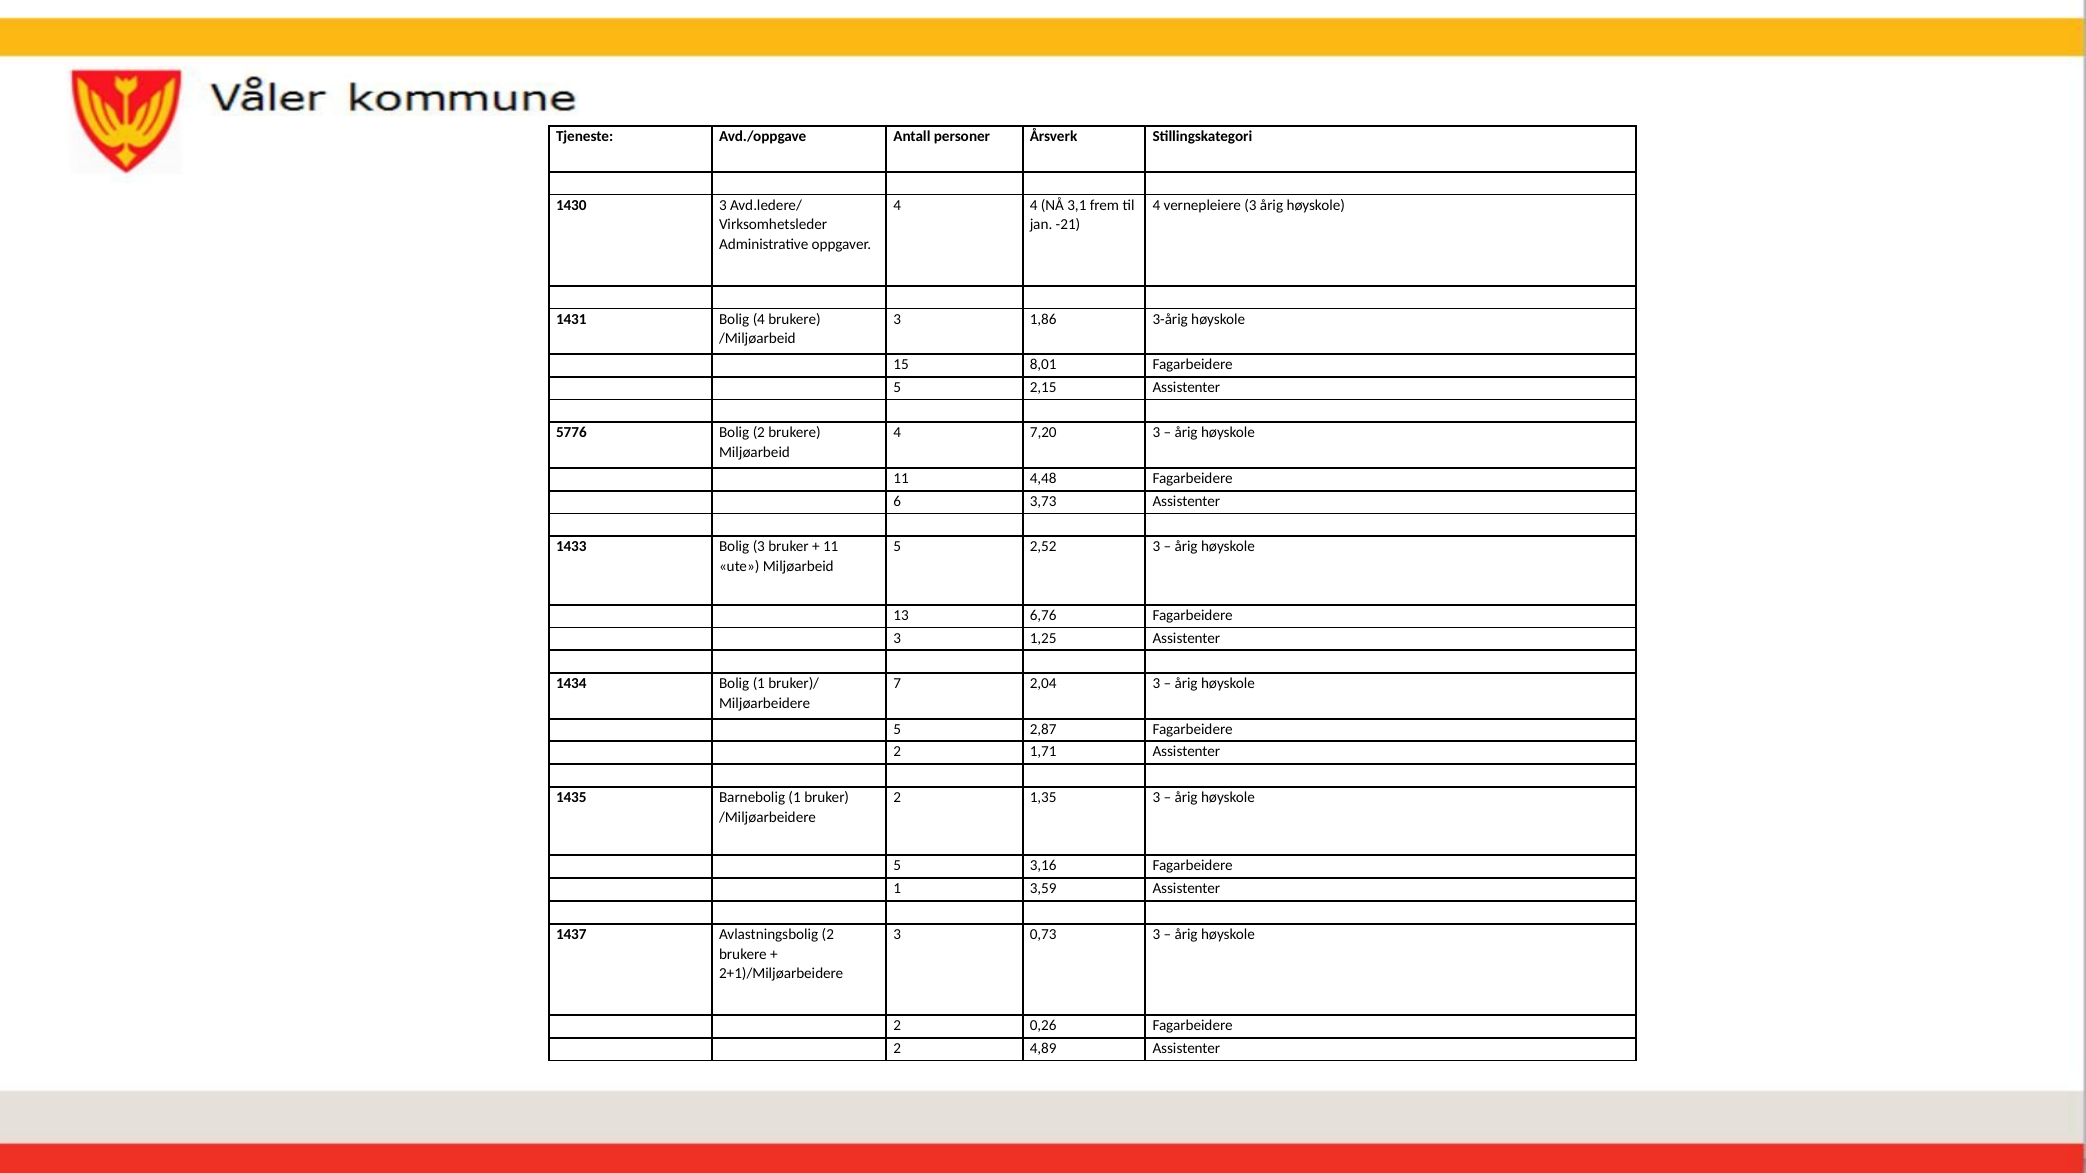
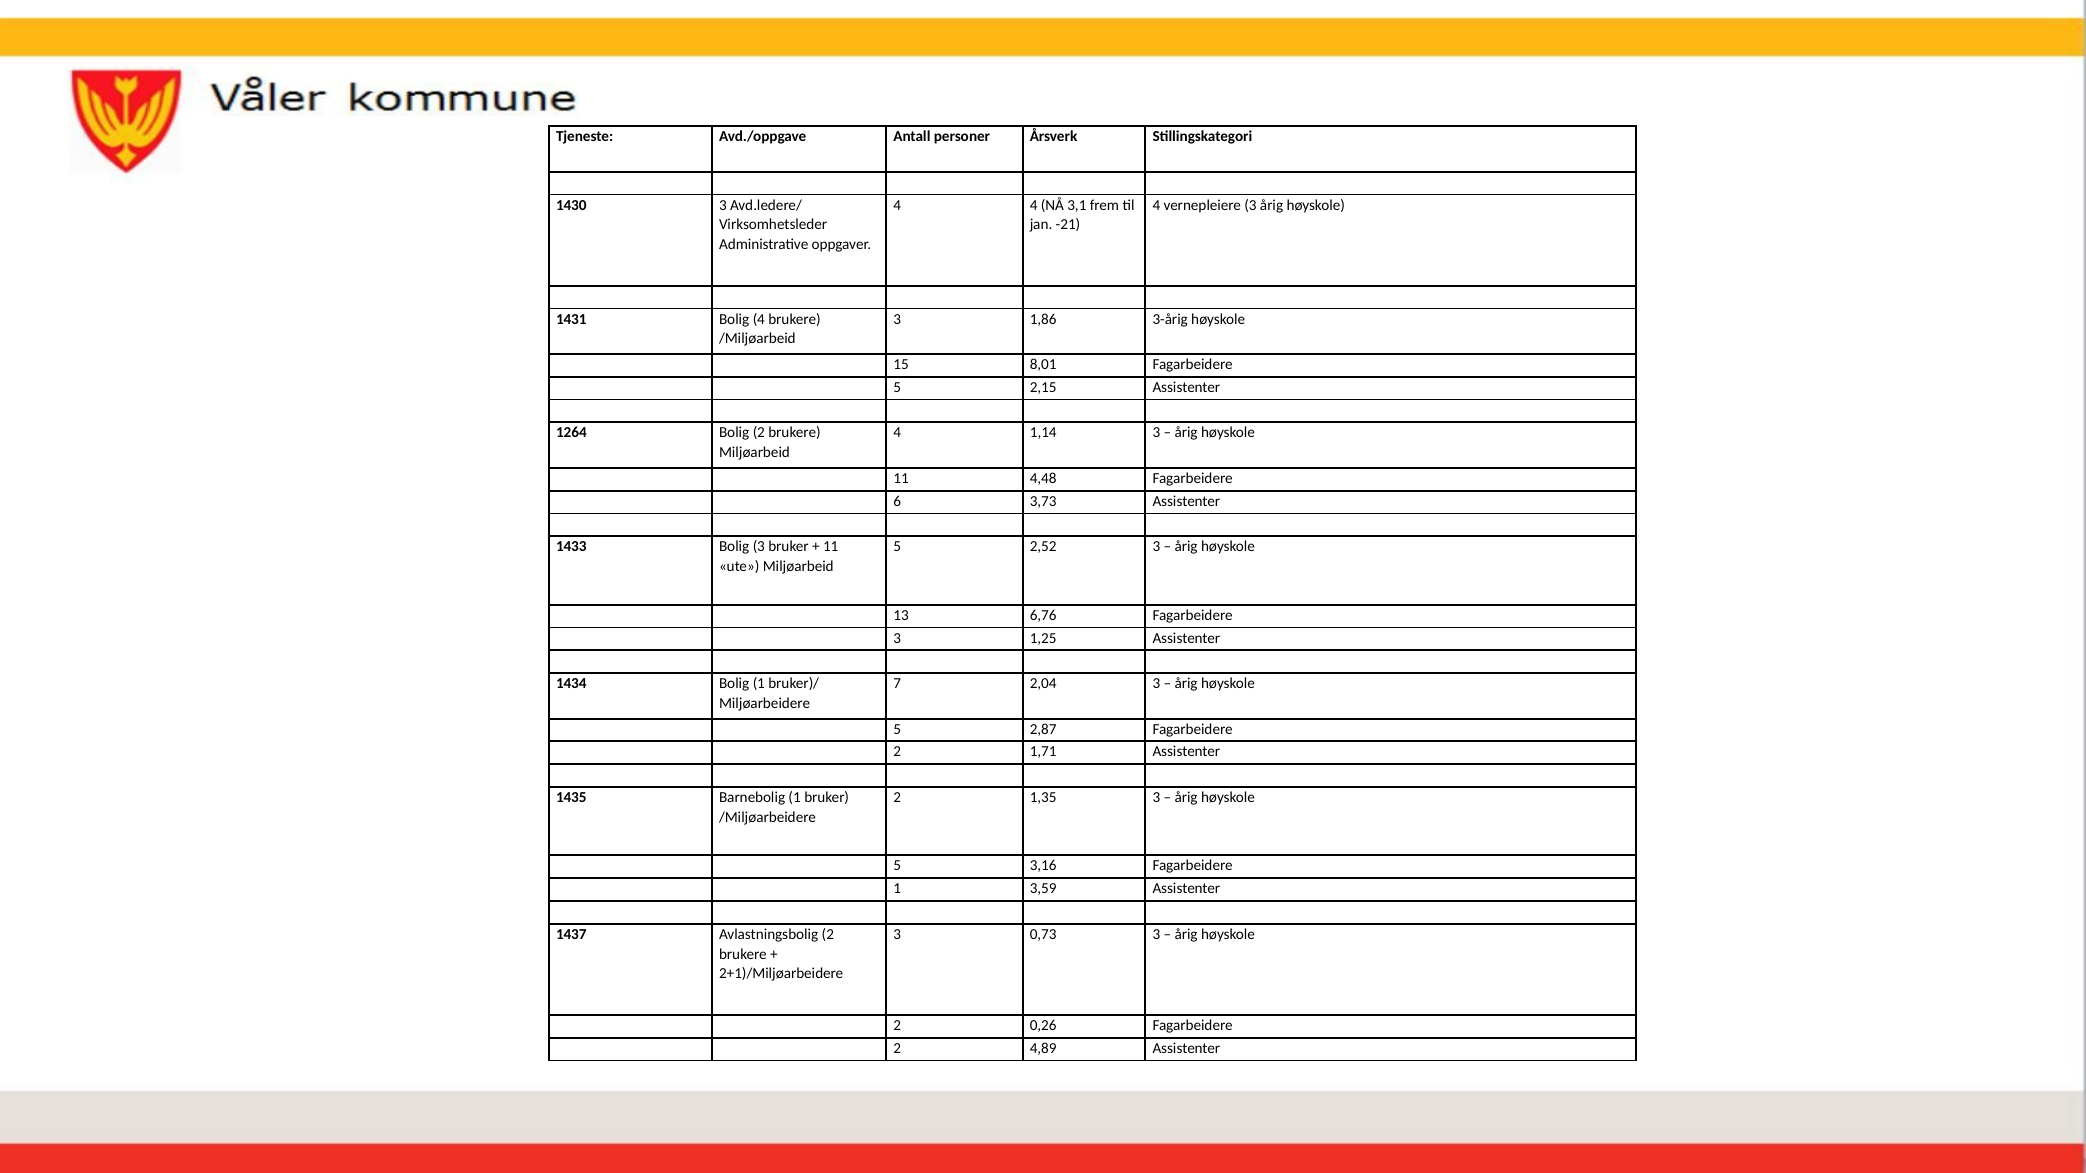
5776: 5776 -> 1264
7,20: 7,20 -> 1,14
